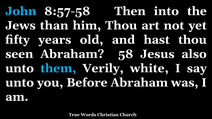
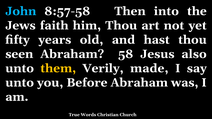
than: than -> faith
them colour: light blue -> yellow
white: white -> made
